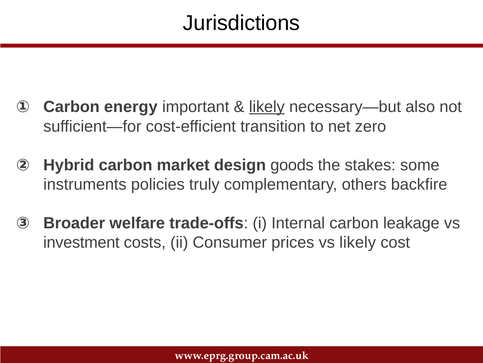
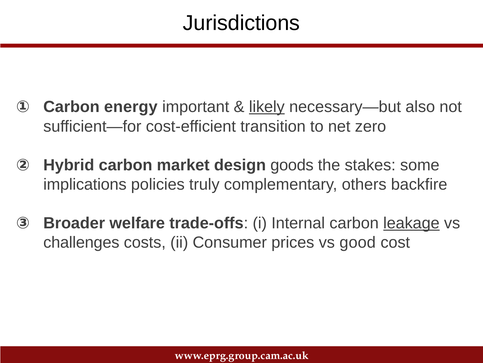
instruments: instruments -> implications
leakage underline: none -> present
investment: investment -> challenges
vs likely: likely -> good
